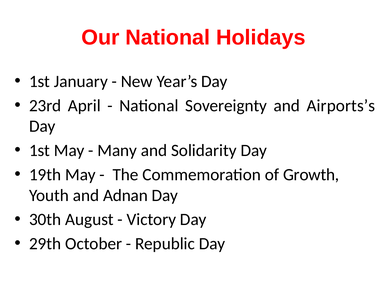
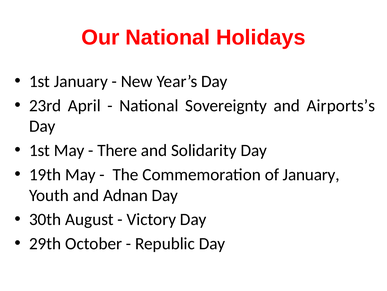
Many: Many -> There
of Growth: Growth -> January
